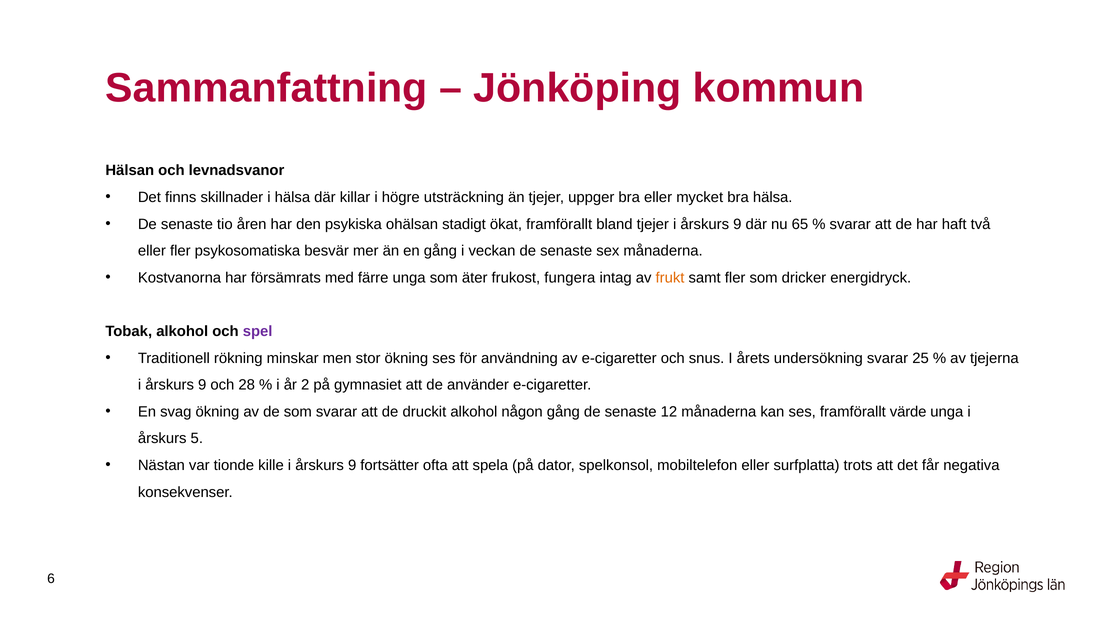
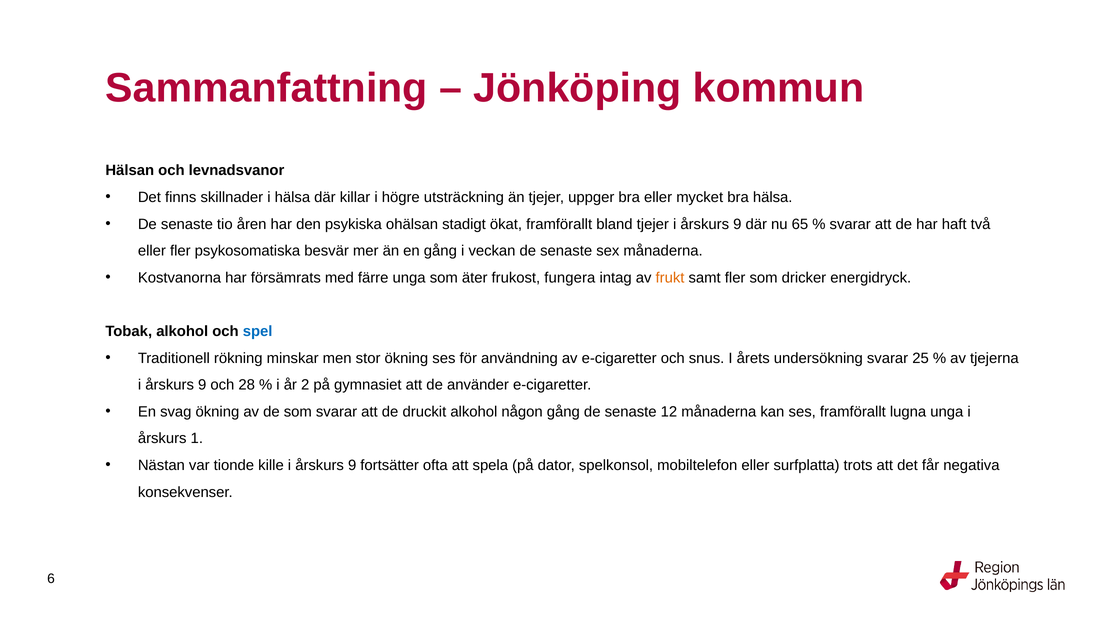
spel colour: purple -> blue
värde: värde -> lugna
5: 5 -> 1
